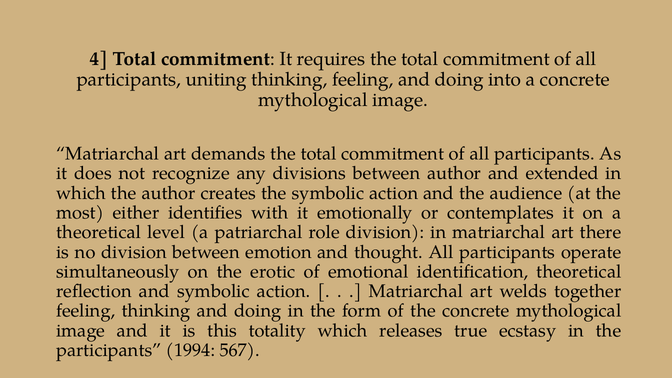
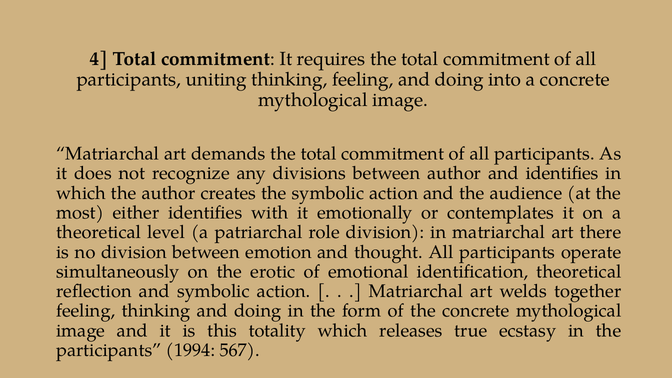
and extended: extended -> identifies
